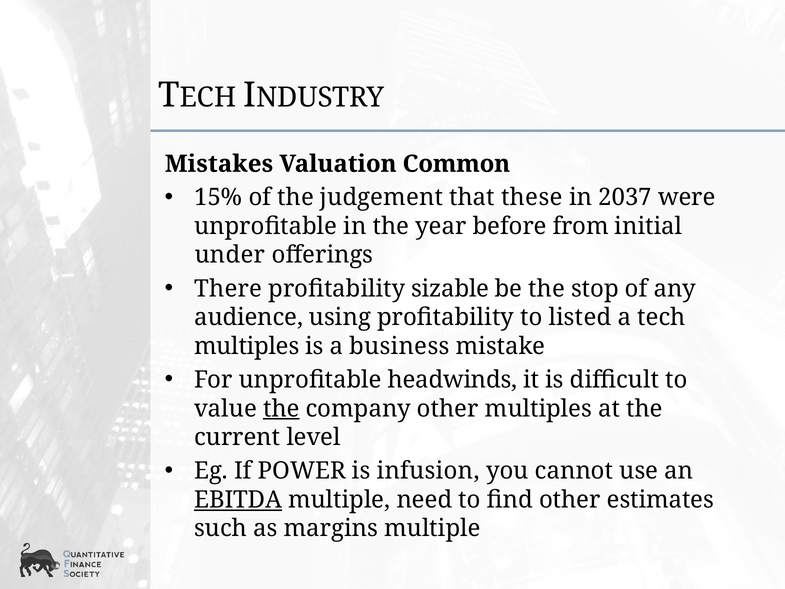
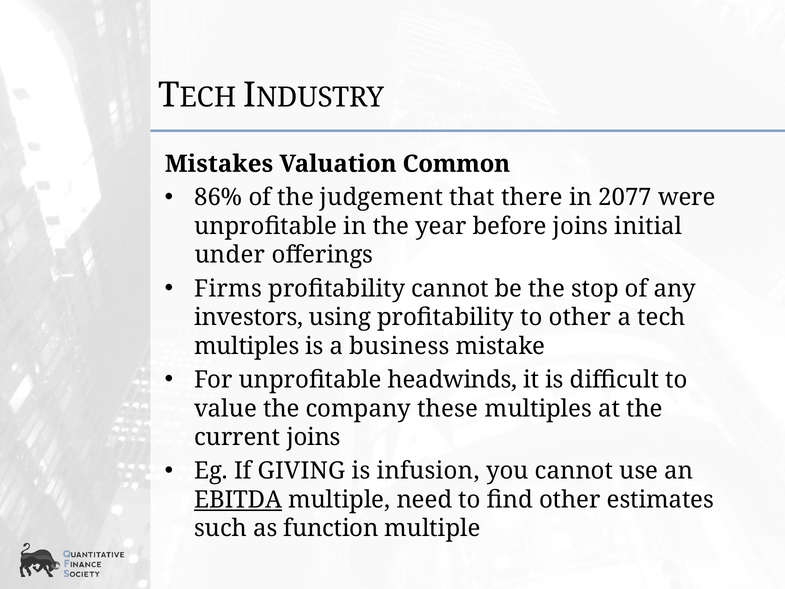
15%: 15% -> 86%
these: these -> there
2037: 2037 -> 2077
before from: from -> joins
There: There -> Firms
profitability sizable: sizable -> cannot
audience: audience -> investors
to listed: listed -> other
the at (281, 408) underline: present -> none
company other: other -> these
current level: level -> joins
POWER: POWER -> GIVING
margins: margins -> function
